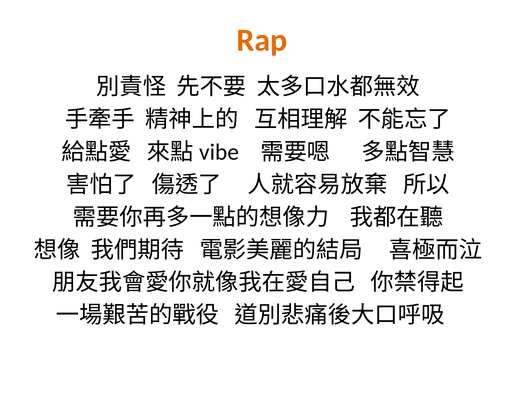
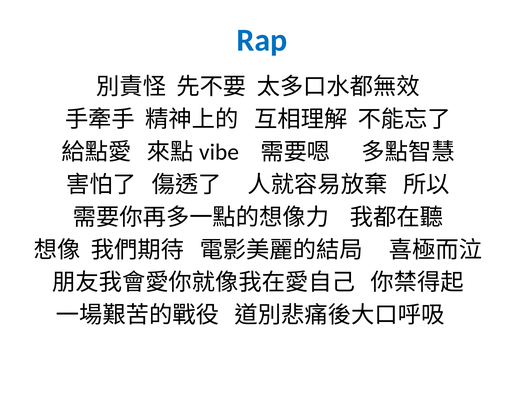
Rap colour: orange -> blue
